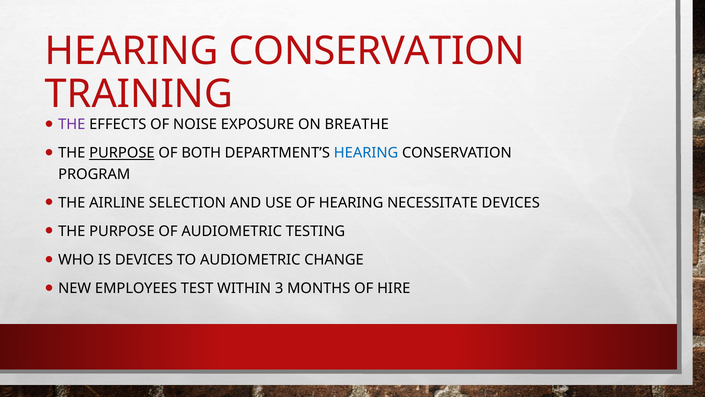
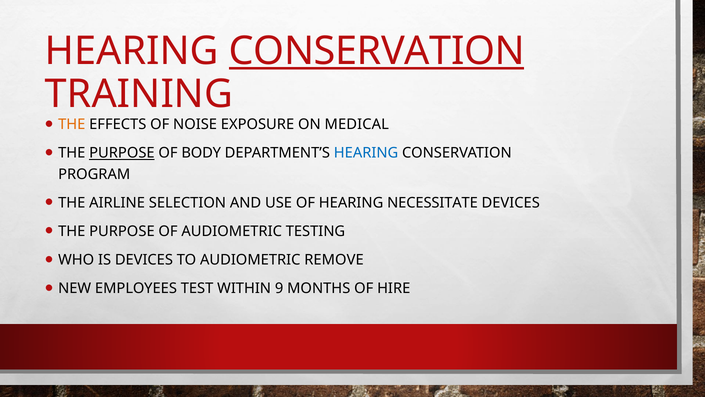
CONSERVATION at (377, 51) underline: none -> present
THE at (72, 124) colour: purple -> orange
BREATHE: BREATHE -> MEDICAL
BOTH: BOTH -> BODY
CHANGE: CHANGE -> REMOVE
3: 3 -> 9
